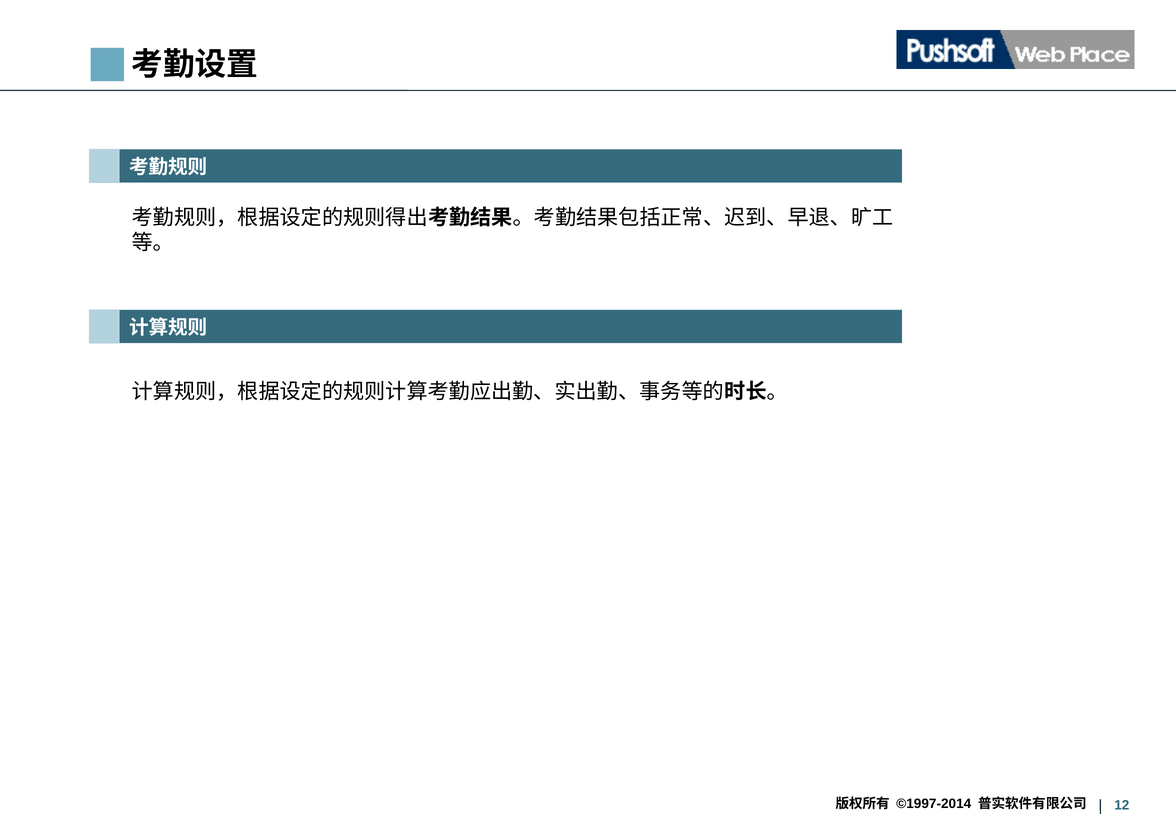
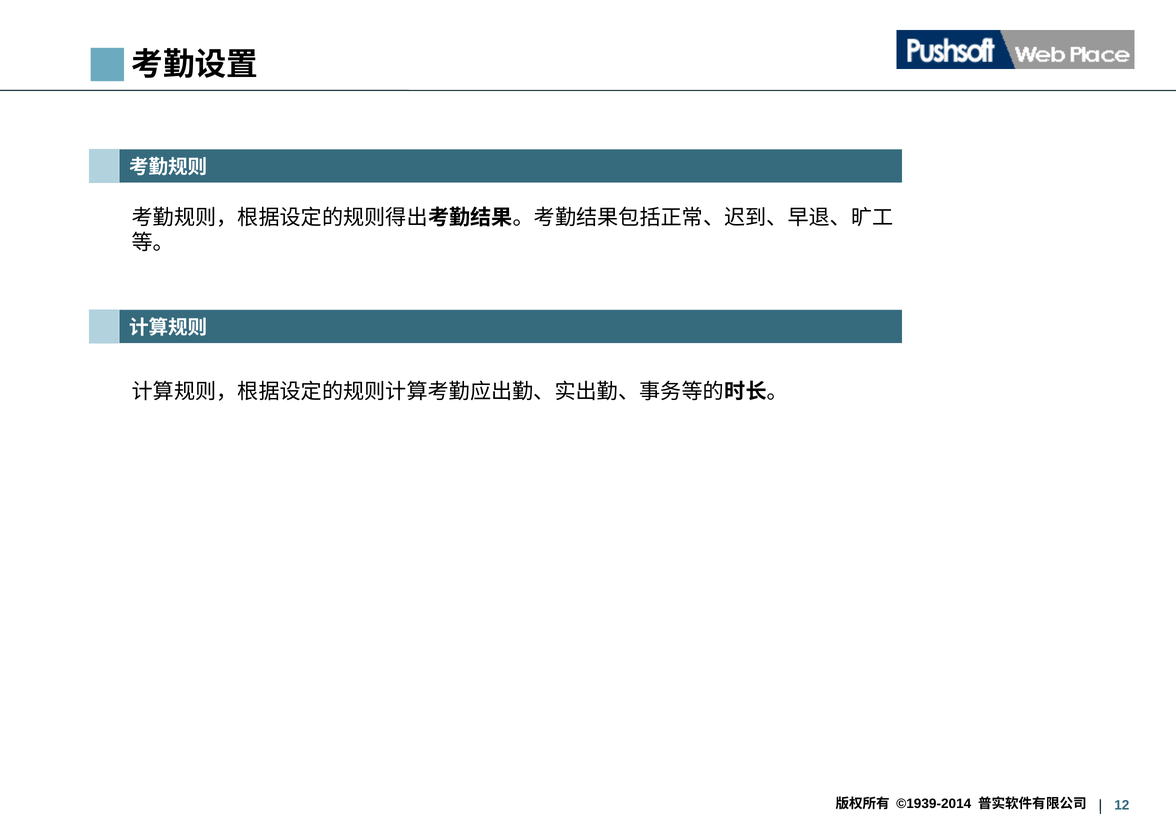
©1997-2014: ©1997-2014 -> ©1939-2014
